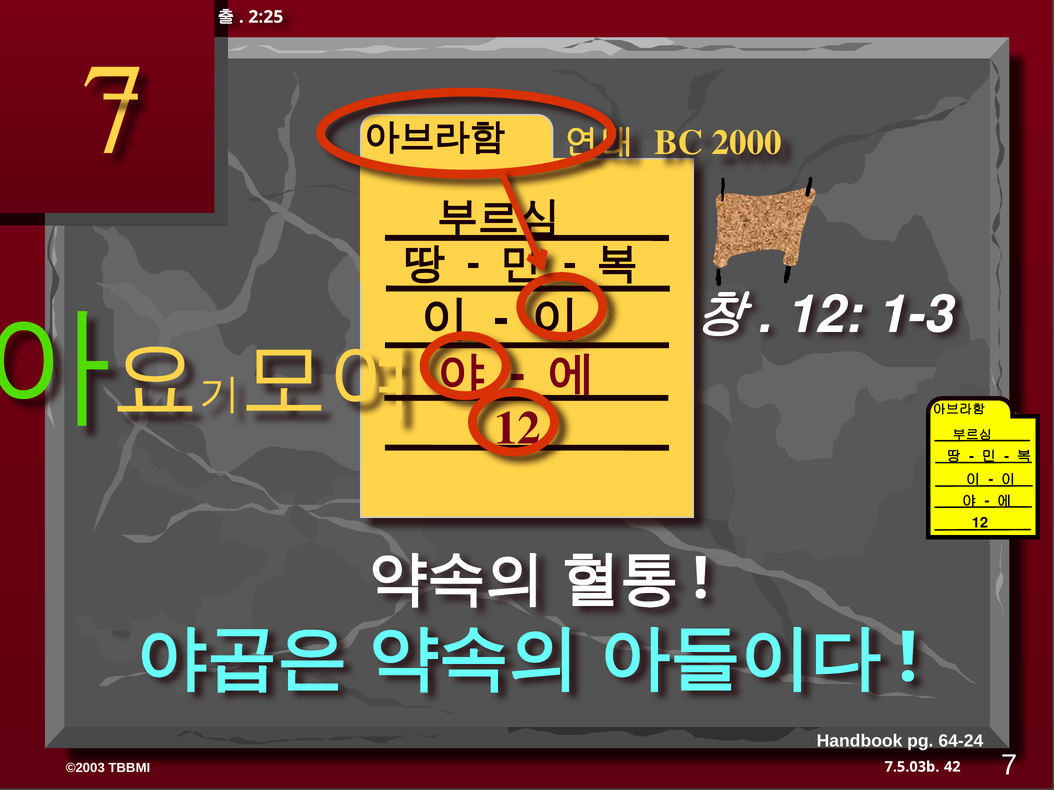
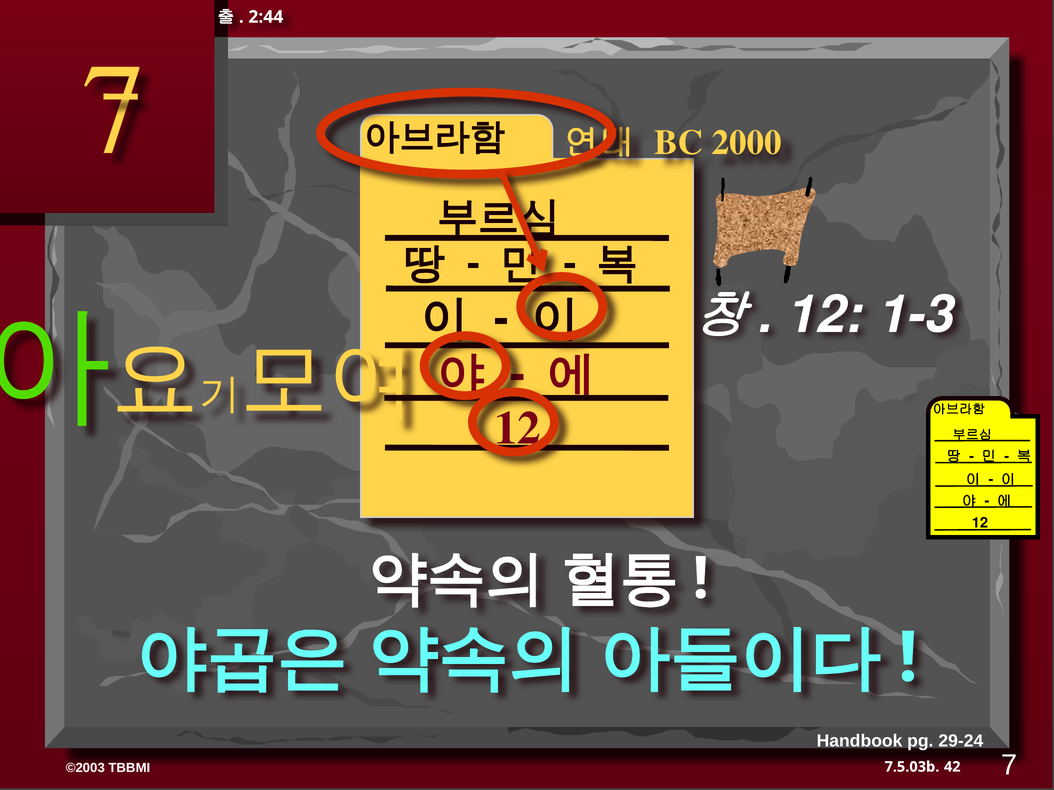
2:25: 2:25 -> 2:44
64-24: 64-24 -> 29-24
